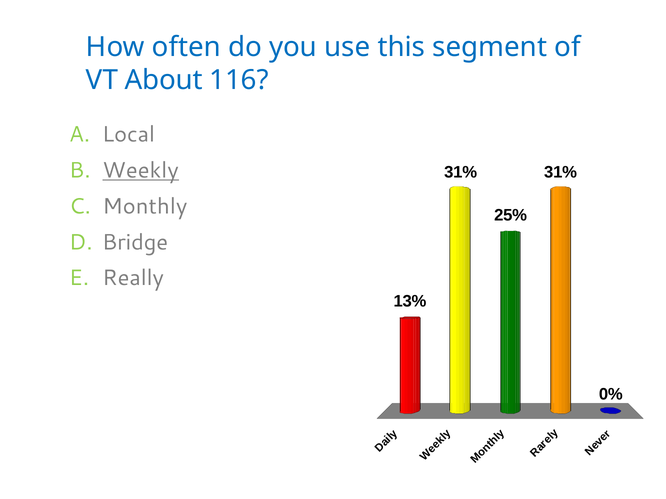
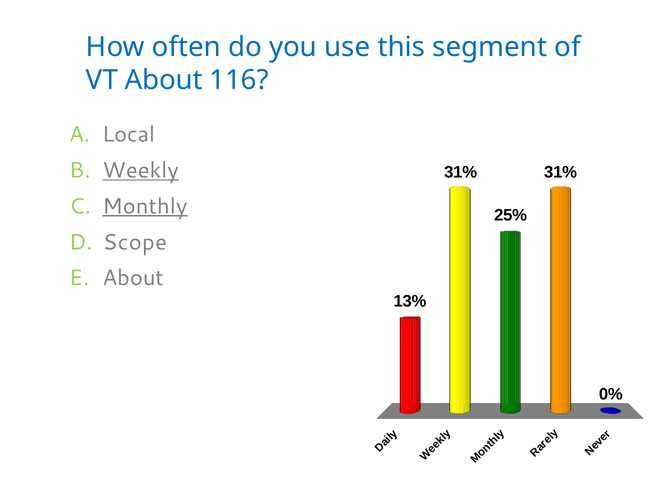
Monthly underline: none -> present
Bridge: Bridge -> Scope
Really at (133, 278): Really -> About
